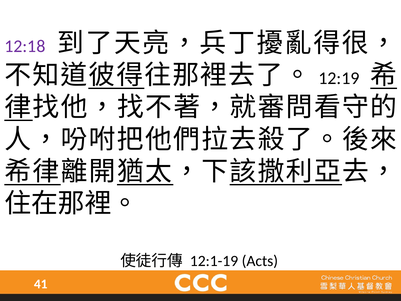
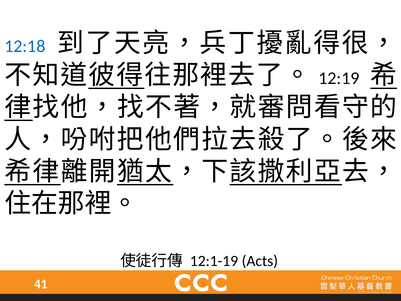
12:18 colour: purple -> blue
